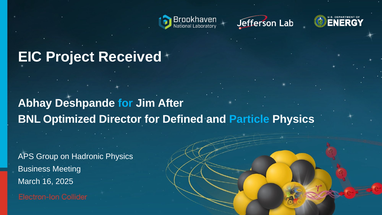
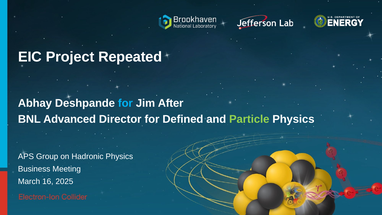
Received: Received -> Repeated
Optimized: Optimized -> Advanced
Particle colour: light blue -> light green
